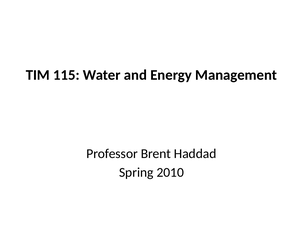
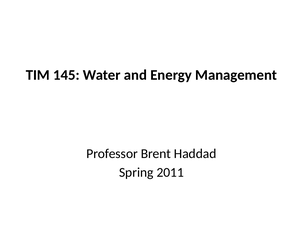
115: 115 -> 145
2010: 2010 -> 2011
